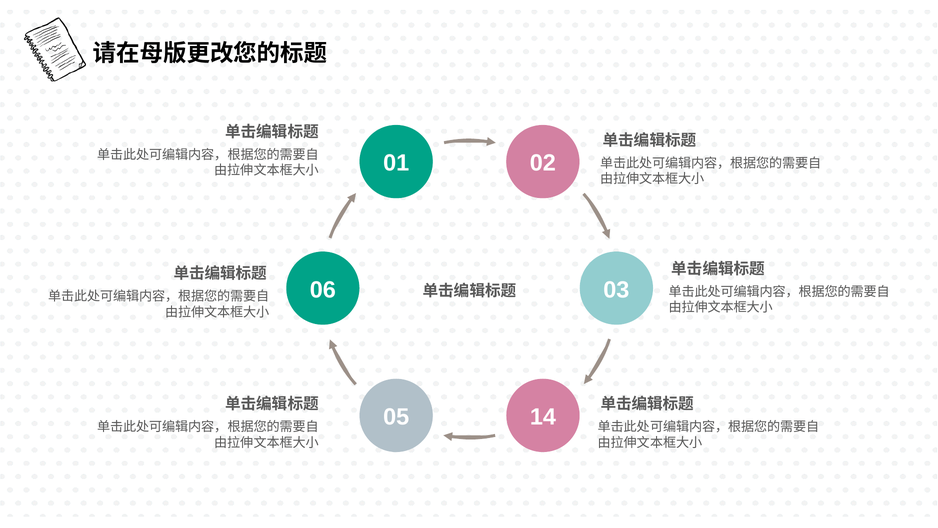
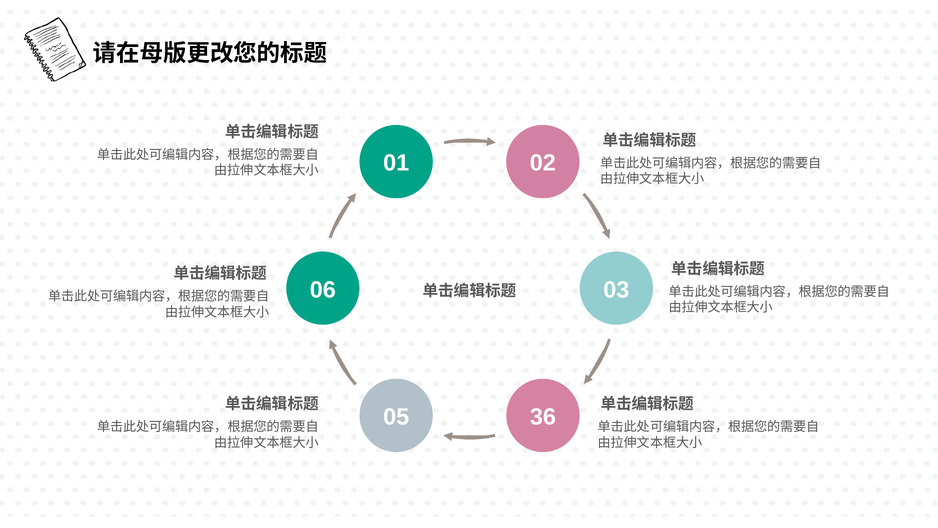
14: 14 -> 36
